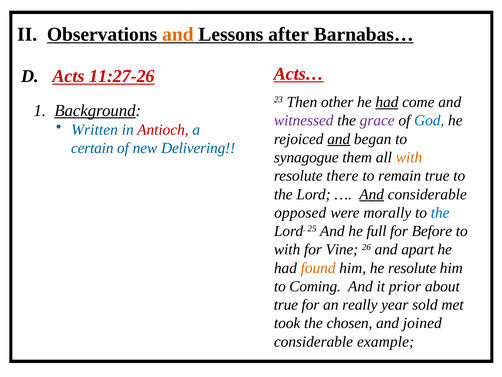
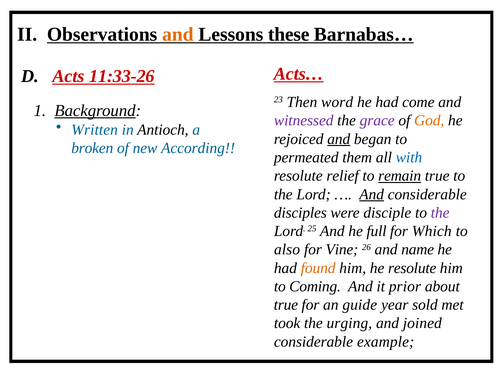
after: after -> these
11:27-26: 11:27-26 -> 11:33-26
other: other -> word
had at (387, 102) underline: present -> none
God colour: blue -> orange
Antioch colour: red -> black
certain: certain -> broken
Delivering: Delivering -> According
synagogue: synagogue -> permeated
with at (409, 157) colour: orange -> blue
there: there -> relief
remain underline: none -> present
opposed: opposed -> disciples
morally: morally -> disciple
the at (440, 212) colour: blue -> purple
Before: Before -> Which
with at (287, 249): with -> also
apart: apart -> name
really: really -> guide
chosen: chosen -> urging
